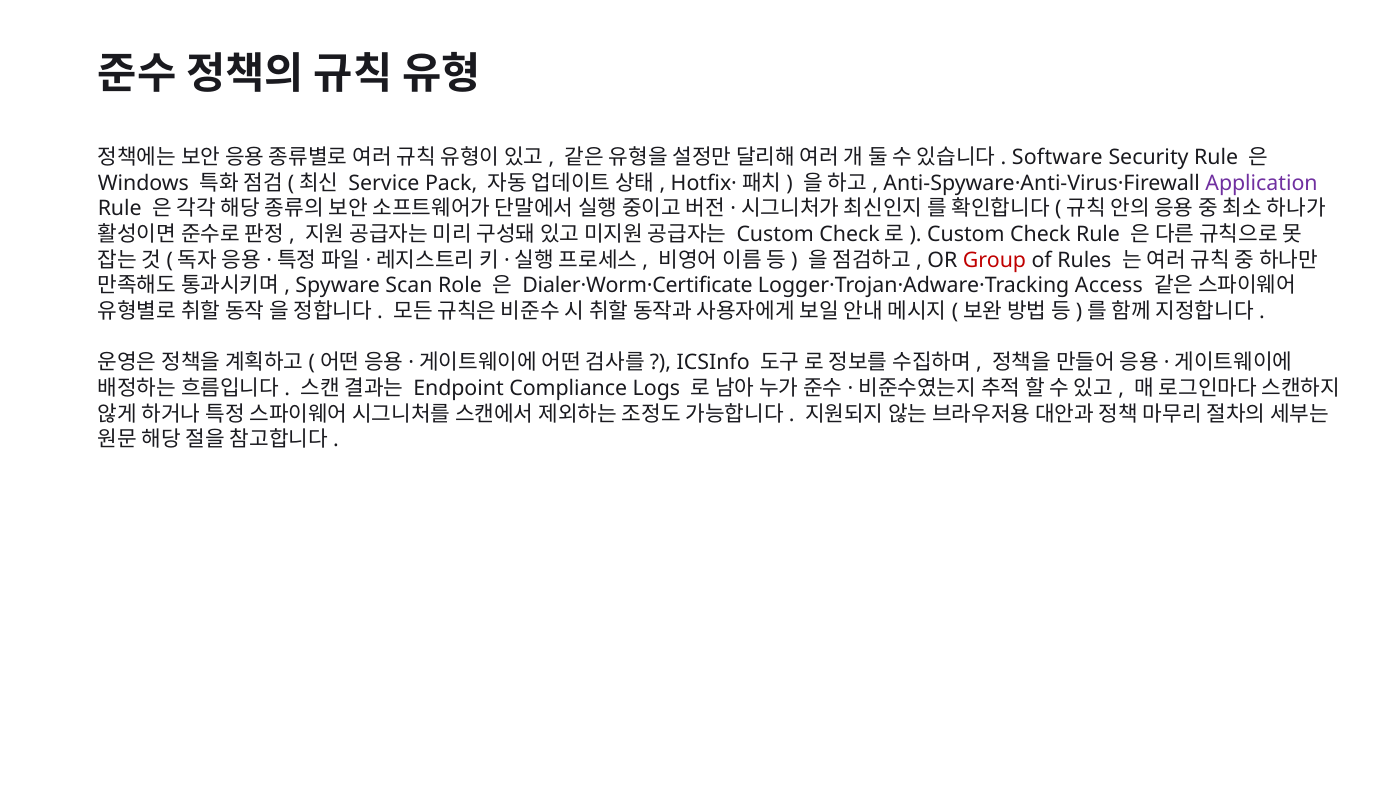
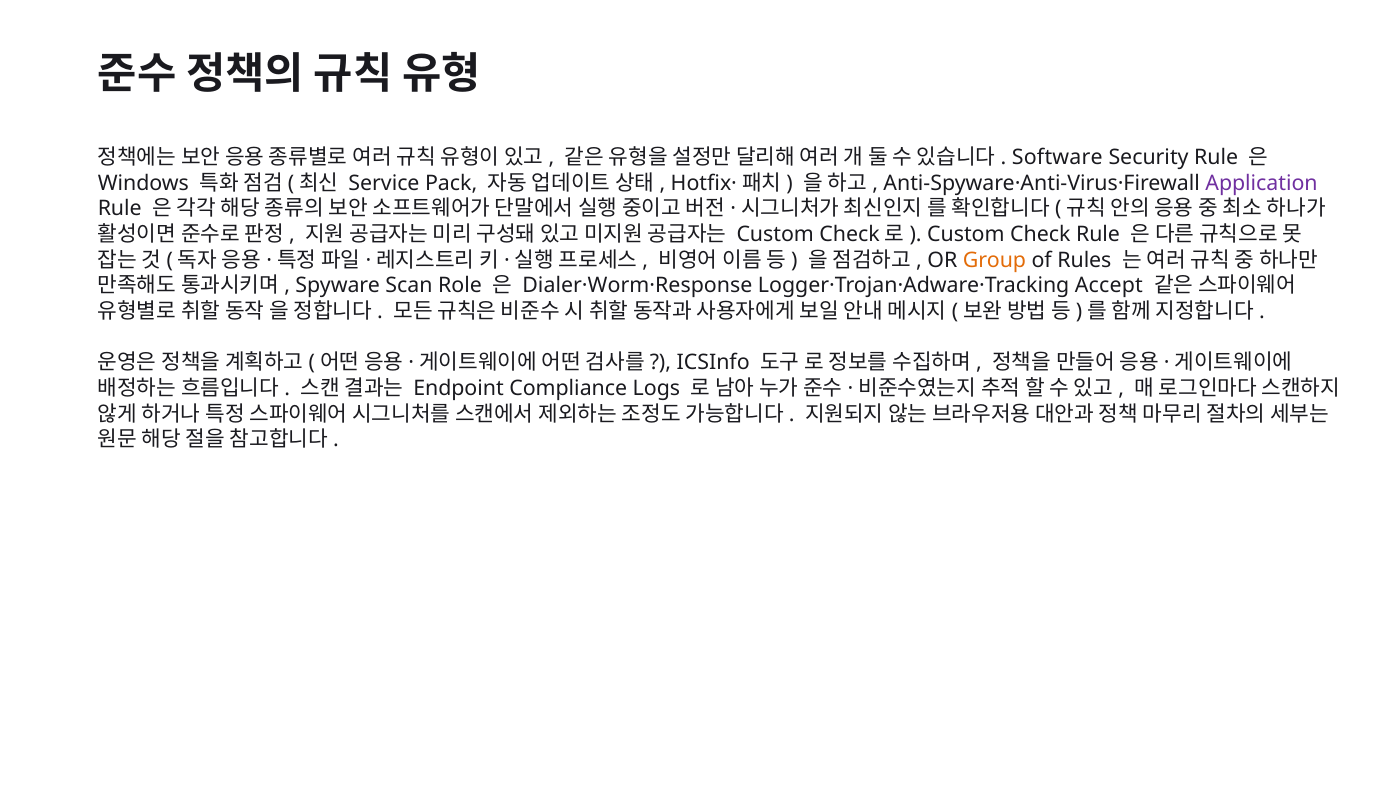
Group colour: red -> orange
Dialer·Worm·Certificate: Dialer·Worm·Certificate -> Dialer·Worm·Response
Access: Access -> Accept
